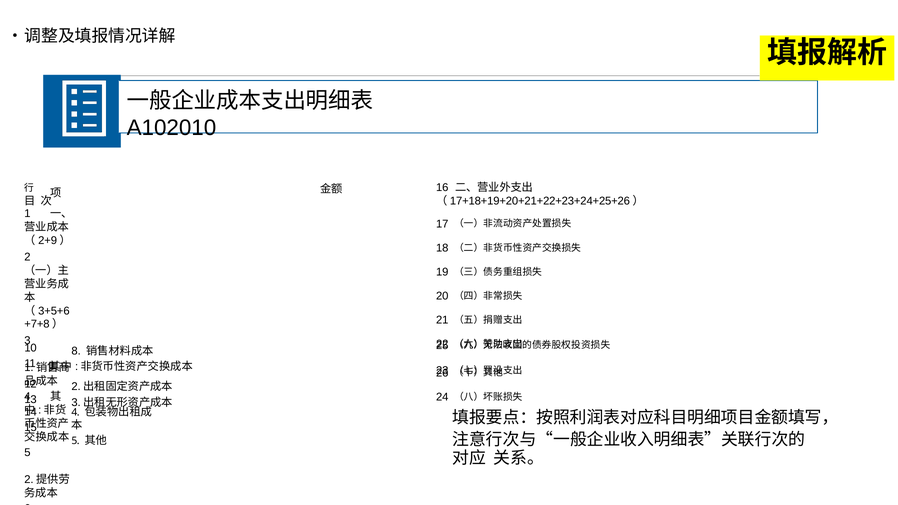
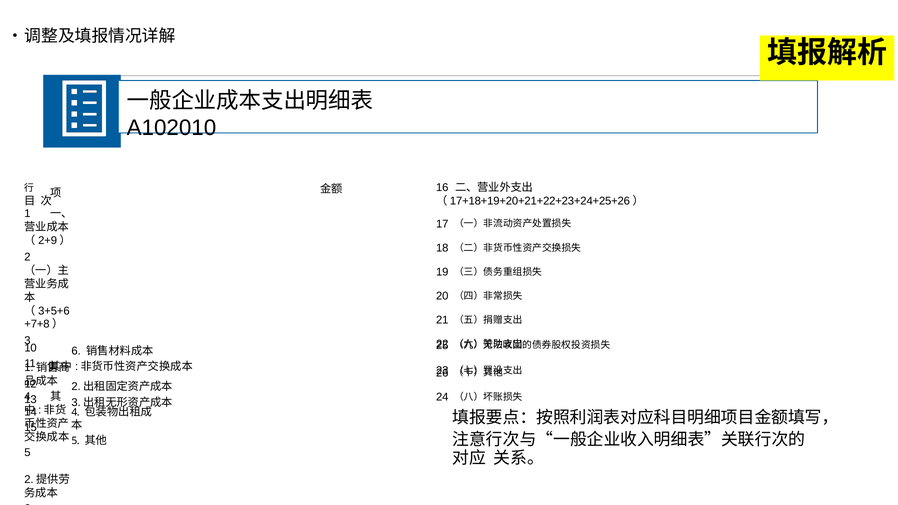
10 8: 8 -> 6
